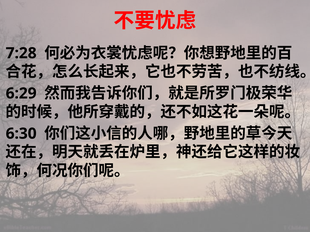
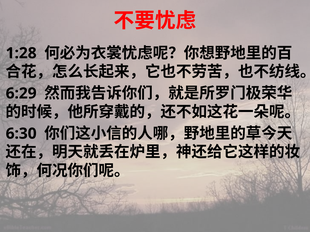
7:28: 7:28 -> 1:28
